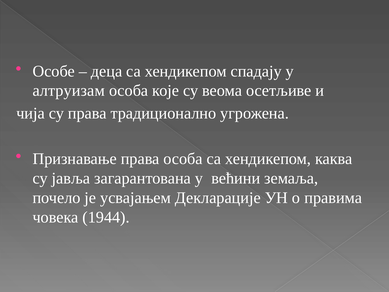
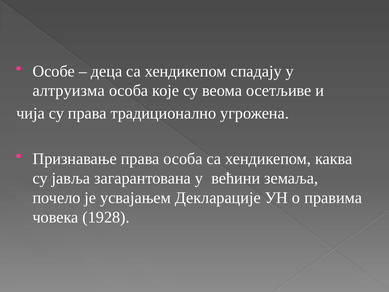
алтруизам: алтруизам -> алтруизма
1944: 1944 -> 1928
